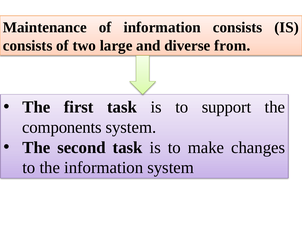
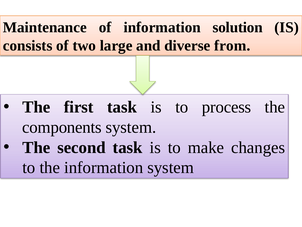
information consists: consists -> solution
support: support -> process
